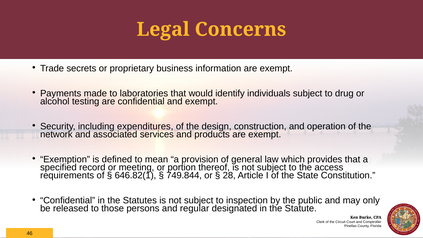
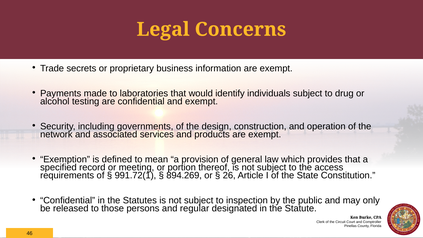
expenditures: expenditures -> governments
646.82(1: 646.82(1 -> 991.72(1
749.844: 749.844 -> 894.269
28: 28 -> 26
